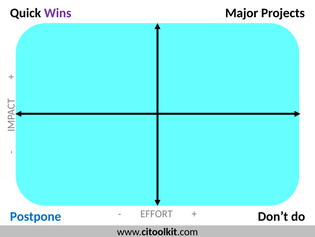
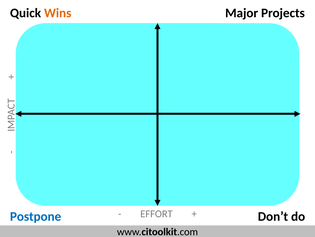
Wins colour: purple -> orange
